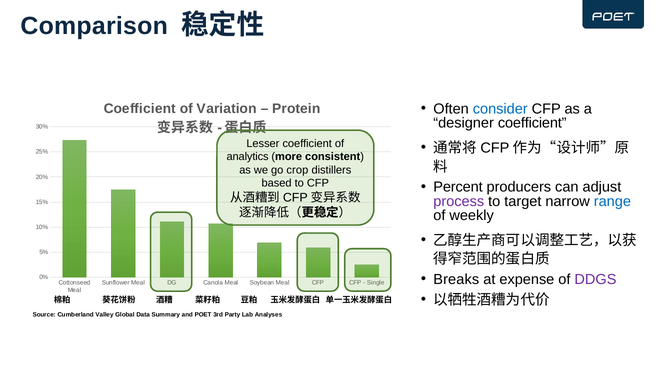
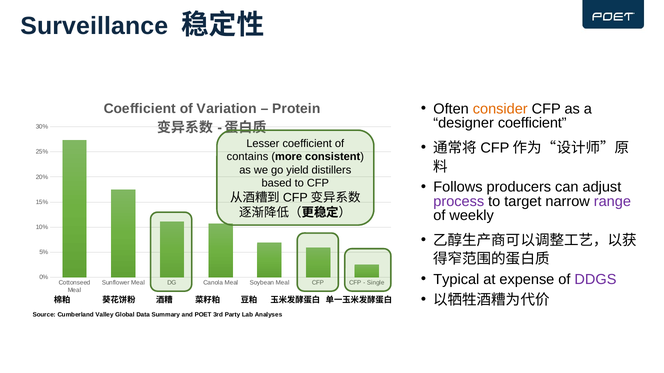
Comparison: Comparison -> Surveillance
consider colour: blue -> orange
analytics: analytics -> contains
crop: crop -> yield
Percent: Percent -> Follows
range colour: blue -> purple
Breaks: Breaks -> Typical
